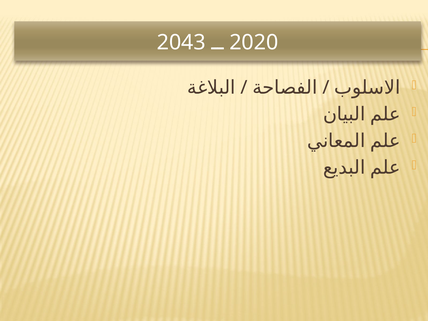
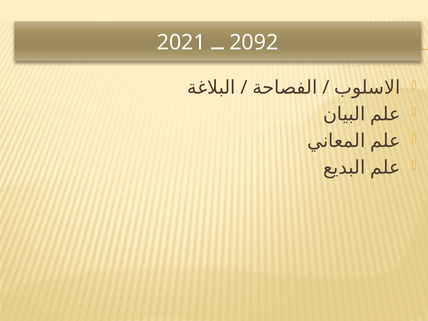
2043: 2043 -> 2021
2020: 2020 -> 2092
